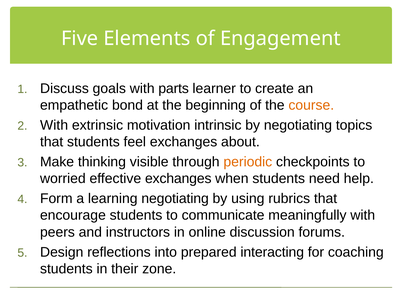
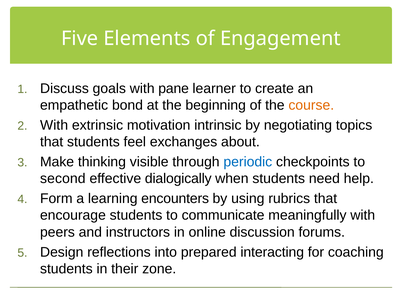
parts: parts -> pane
periodic colour: orange -> blue
worried: worried -> second
effective exchanges: exchanges -> dialogically
learning negotiating: negotiating -> encounters
